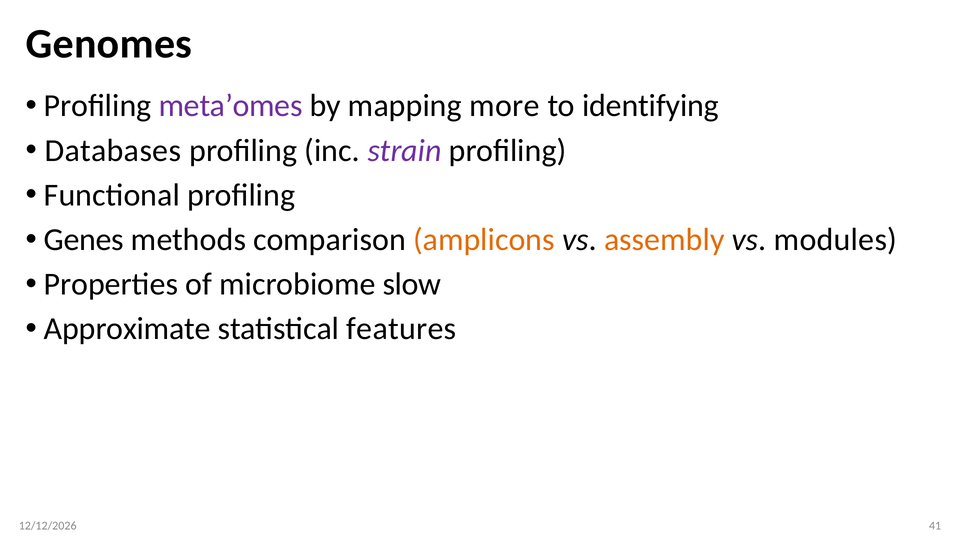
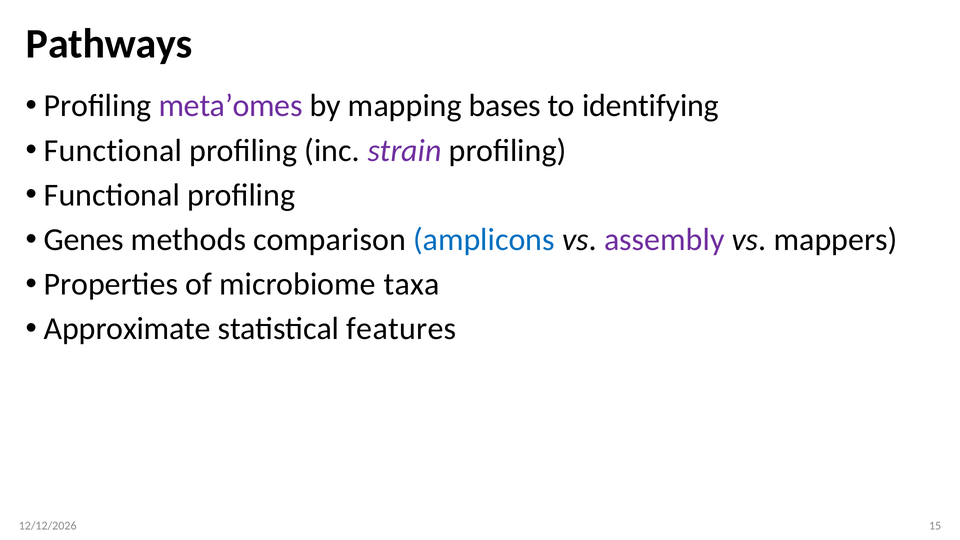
Genomes: Genomes -> Pathways
more: more -> bases
Databases at (113, 151): Databases -> Functional
amplicons colour: orange -> blue
assembly colour: orange -> purple
modules: modules -> mappers
slow: slow -> taxa
41: 41 -> 15
